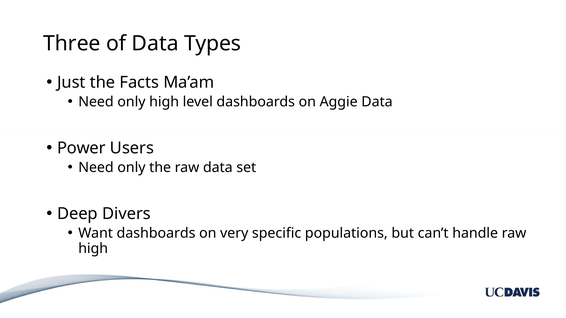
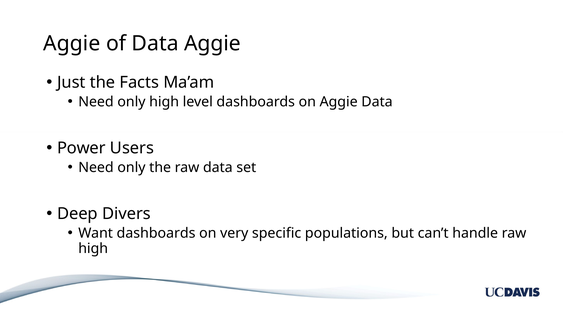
Three at (72, 44): Three -> Aggie
Data Types: Types -> Aggie
